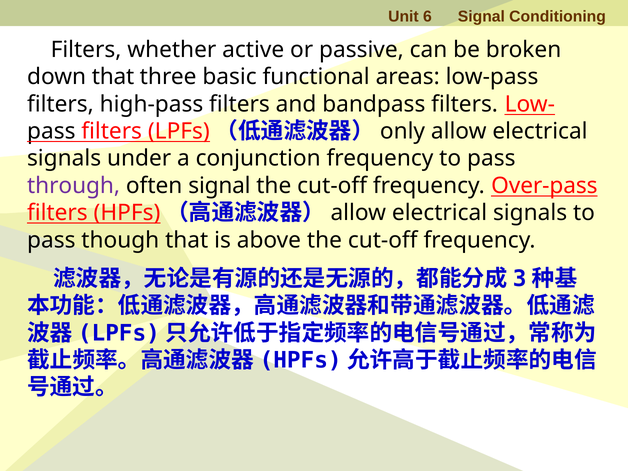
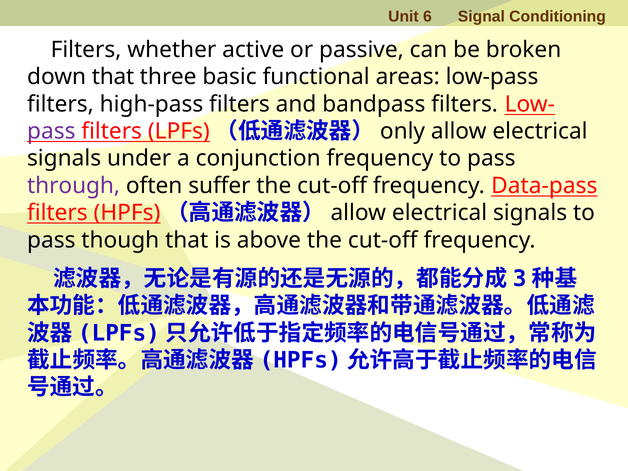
pass at (51, 131) colour: black -> purple
often signal: signal -> suffer
Over-pass: Over-pass -> Data-pass
